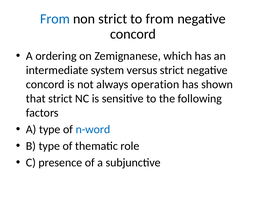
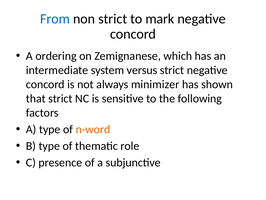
to from: from -> mark
operation: operation -> minimizer
n-word colour: blue -> orange
